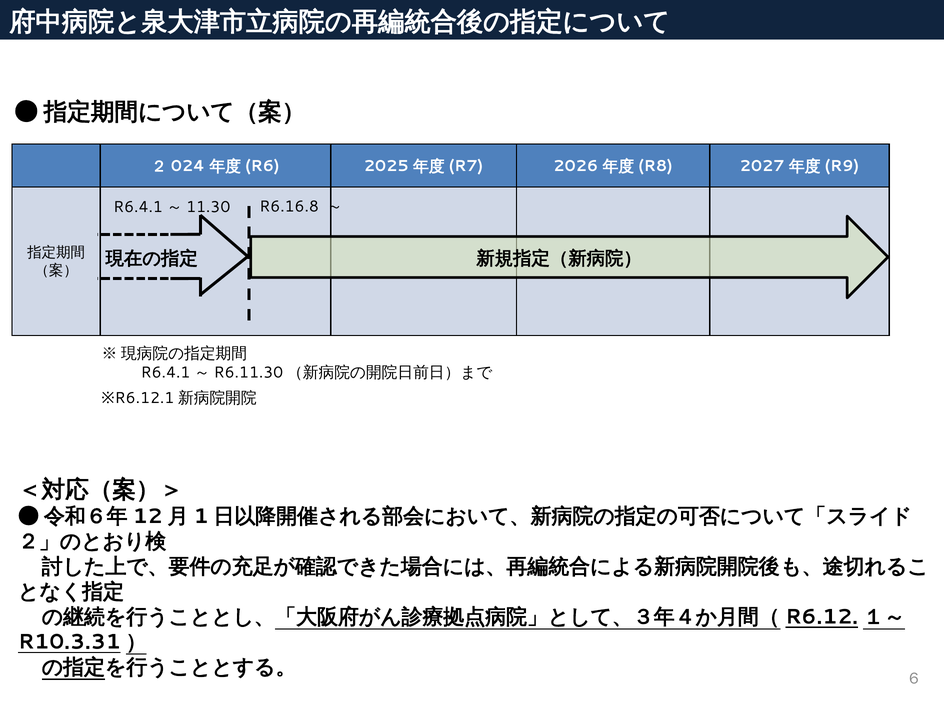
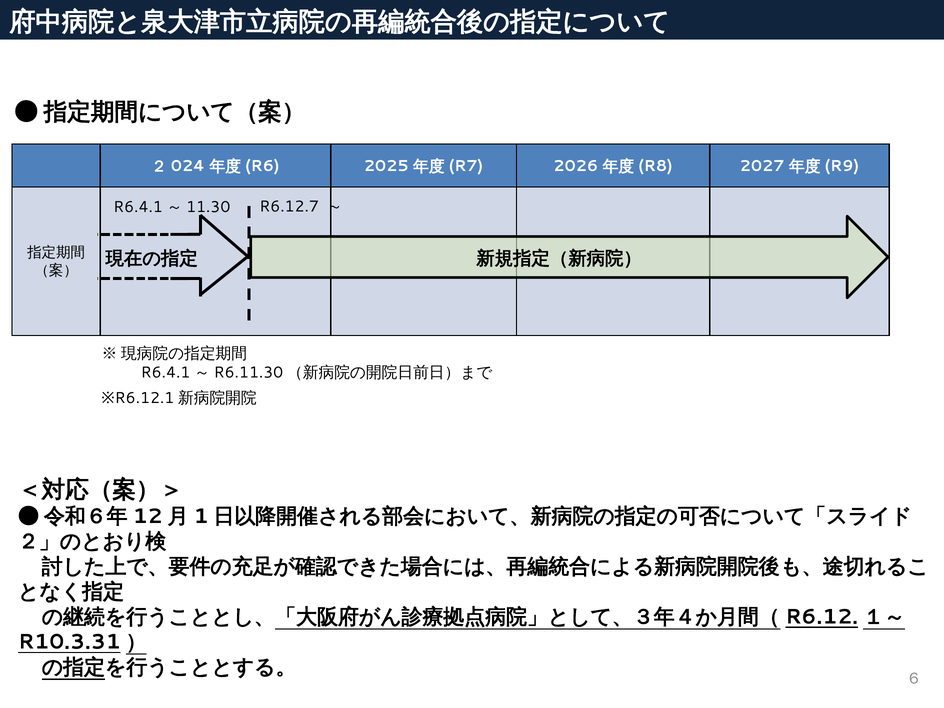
R6.16.8: R6.16.8 -> R6.12.7
